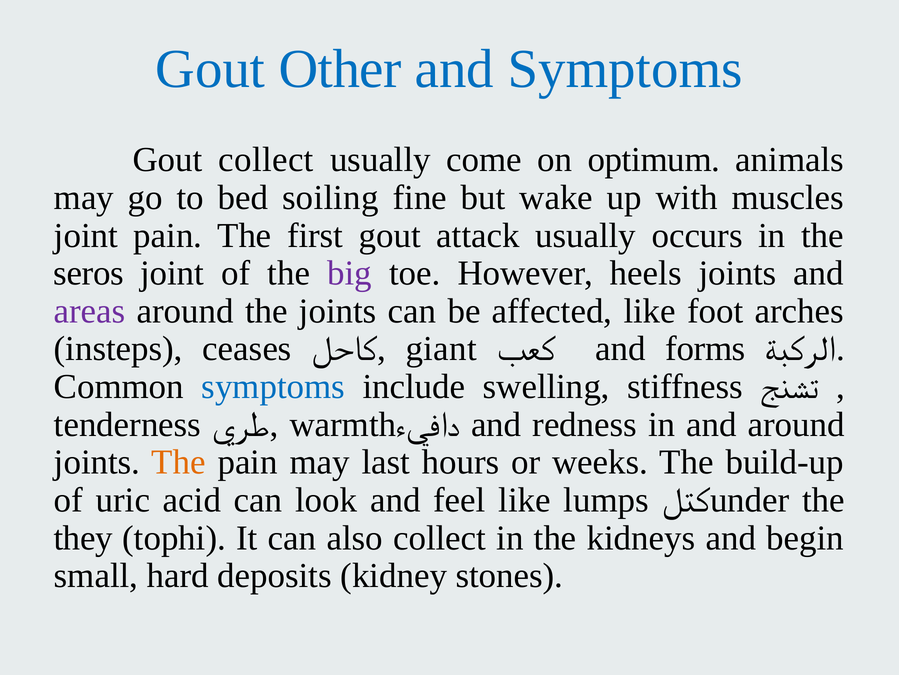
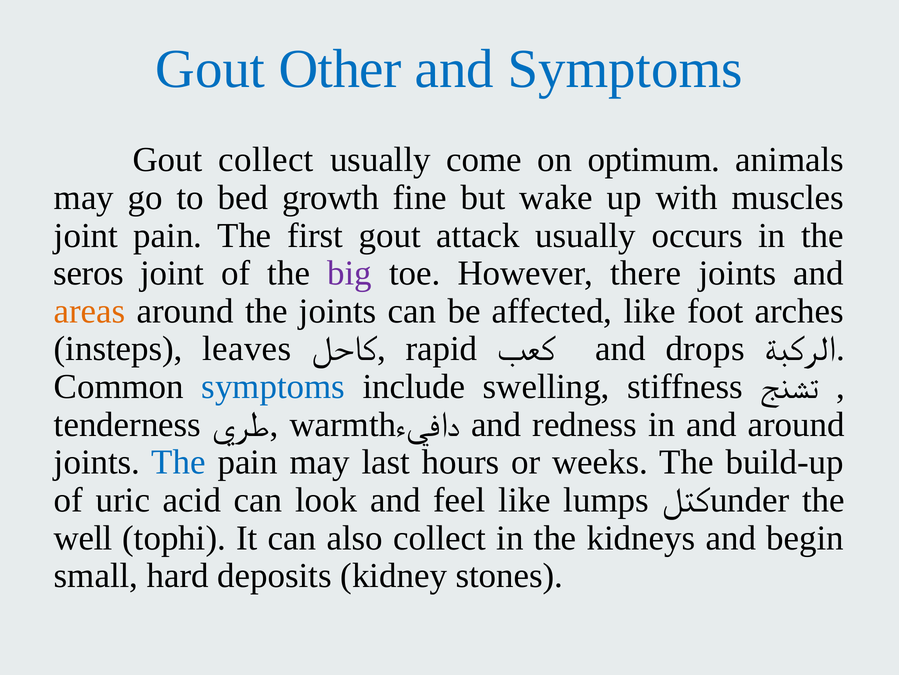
soiling: soiling -> growth
heels: heels -> there
areas colour: purple -> orange
ceases: ceases -> leaves
giant: giant -> rapid
forms: forms -> drops
The at (179, 462) colour: orange -> blue
they: they -> well
